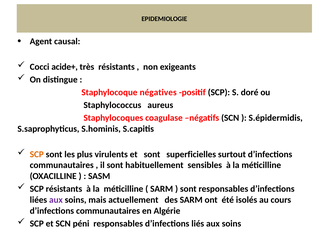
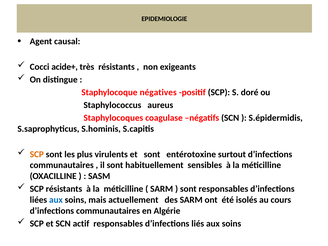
superficielles: superficielles -> entérotoxine
aux at (56, 200) colour: purple -> blue
péni: péni -> actif
